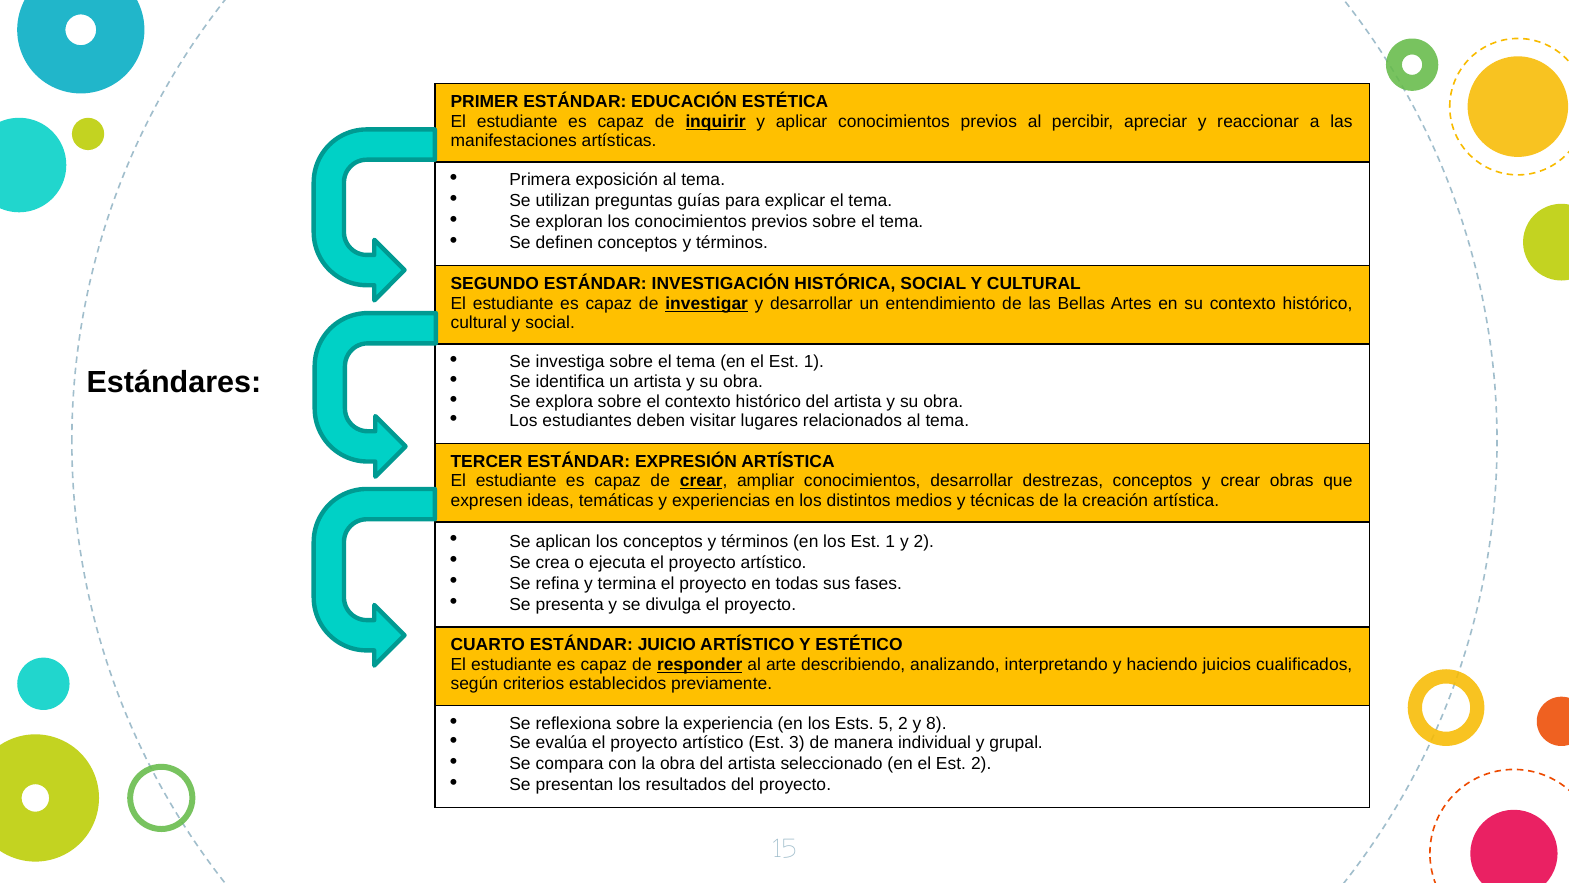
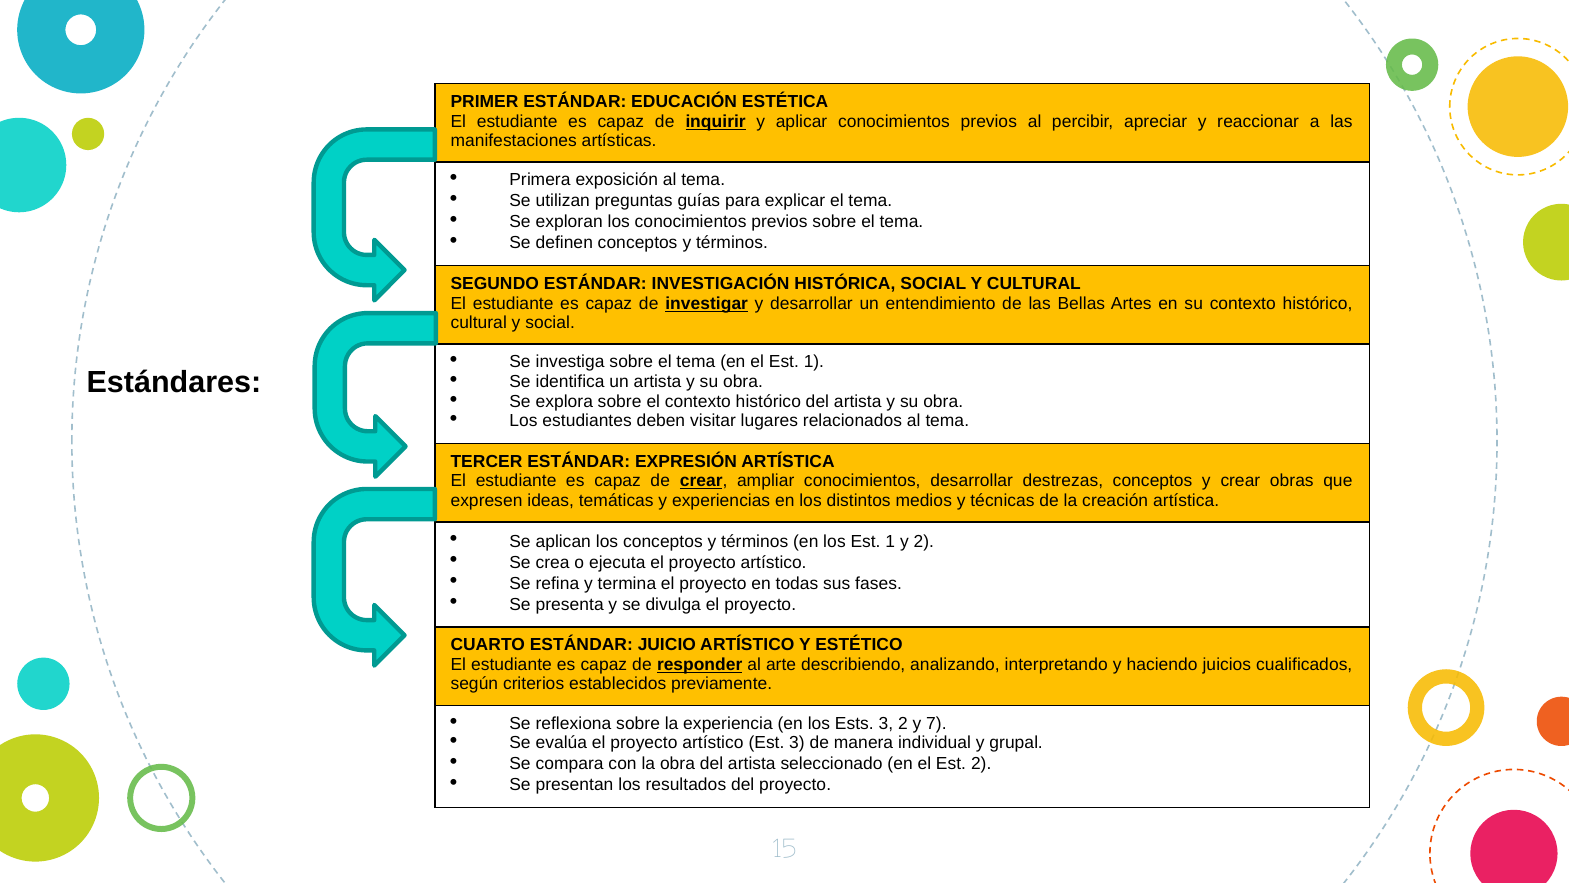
Ests 5: 5 -> 3
8: 8 -> 7
